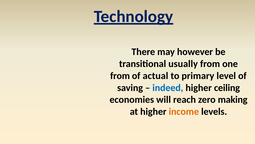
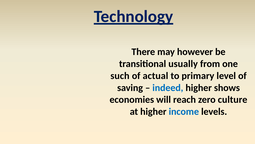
from at (120, 75): from -> such
ceiling: ceiling -> shows
making: making -> culture
income colour: orange -> blue
